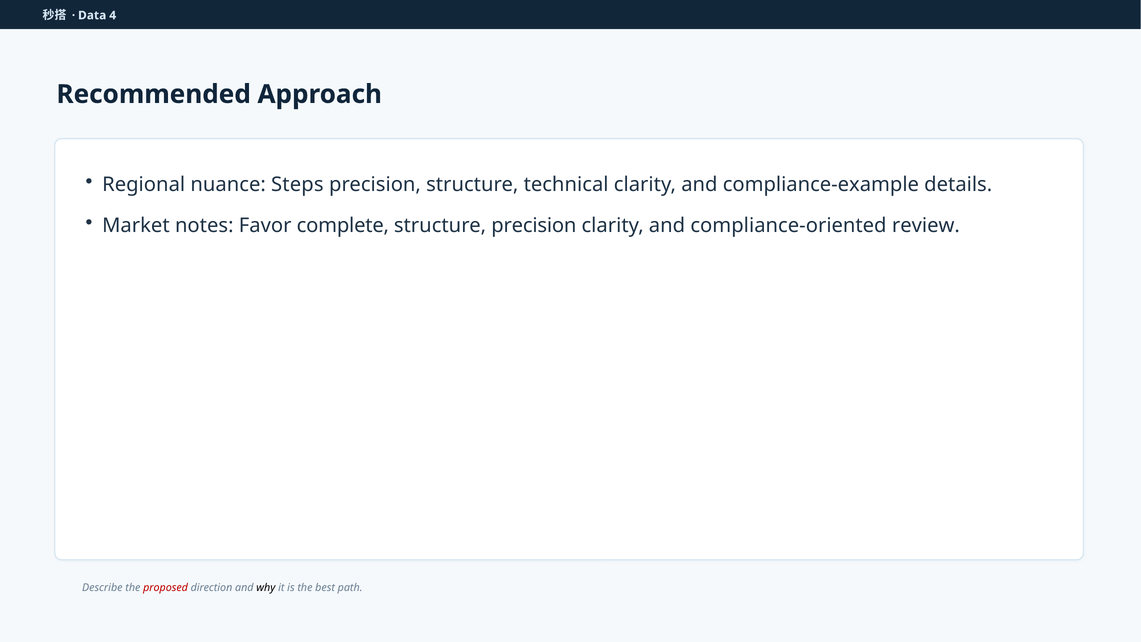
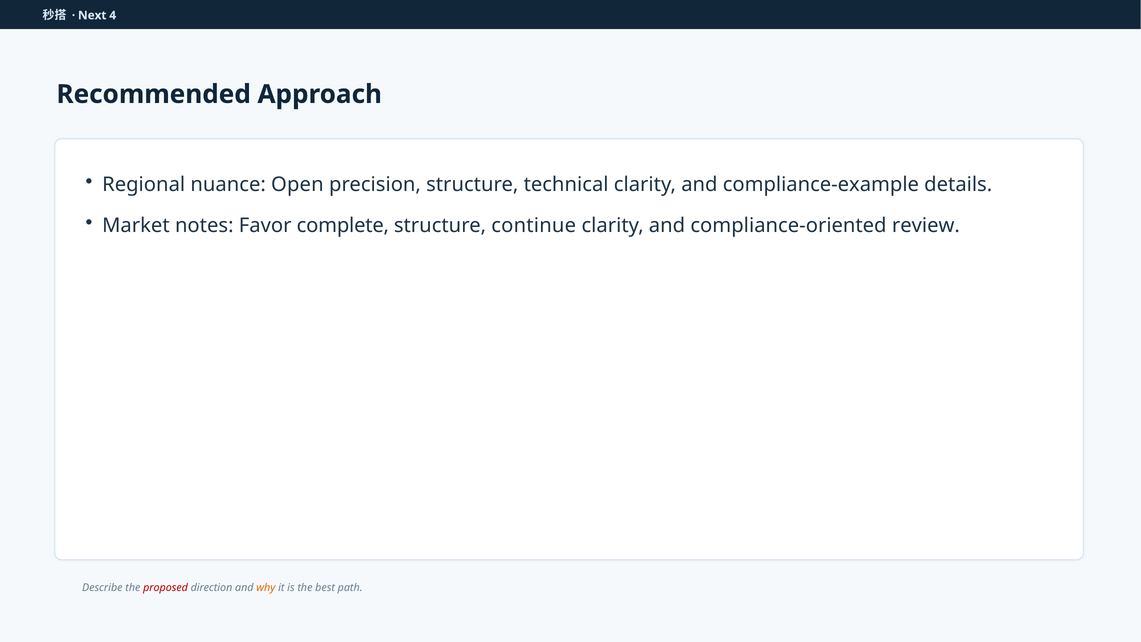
Data: Data -> Next
Steps: Steps -> Open
structure precision: precision -> continue
why colour: black -> orange
